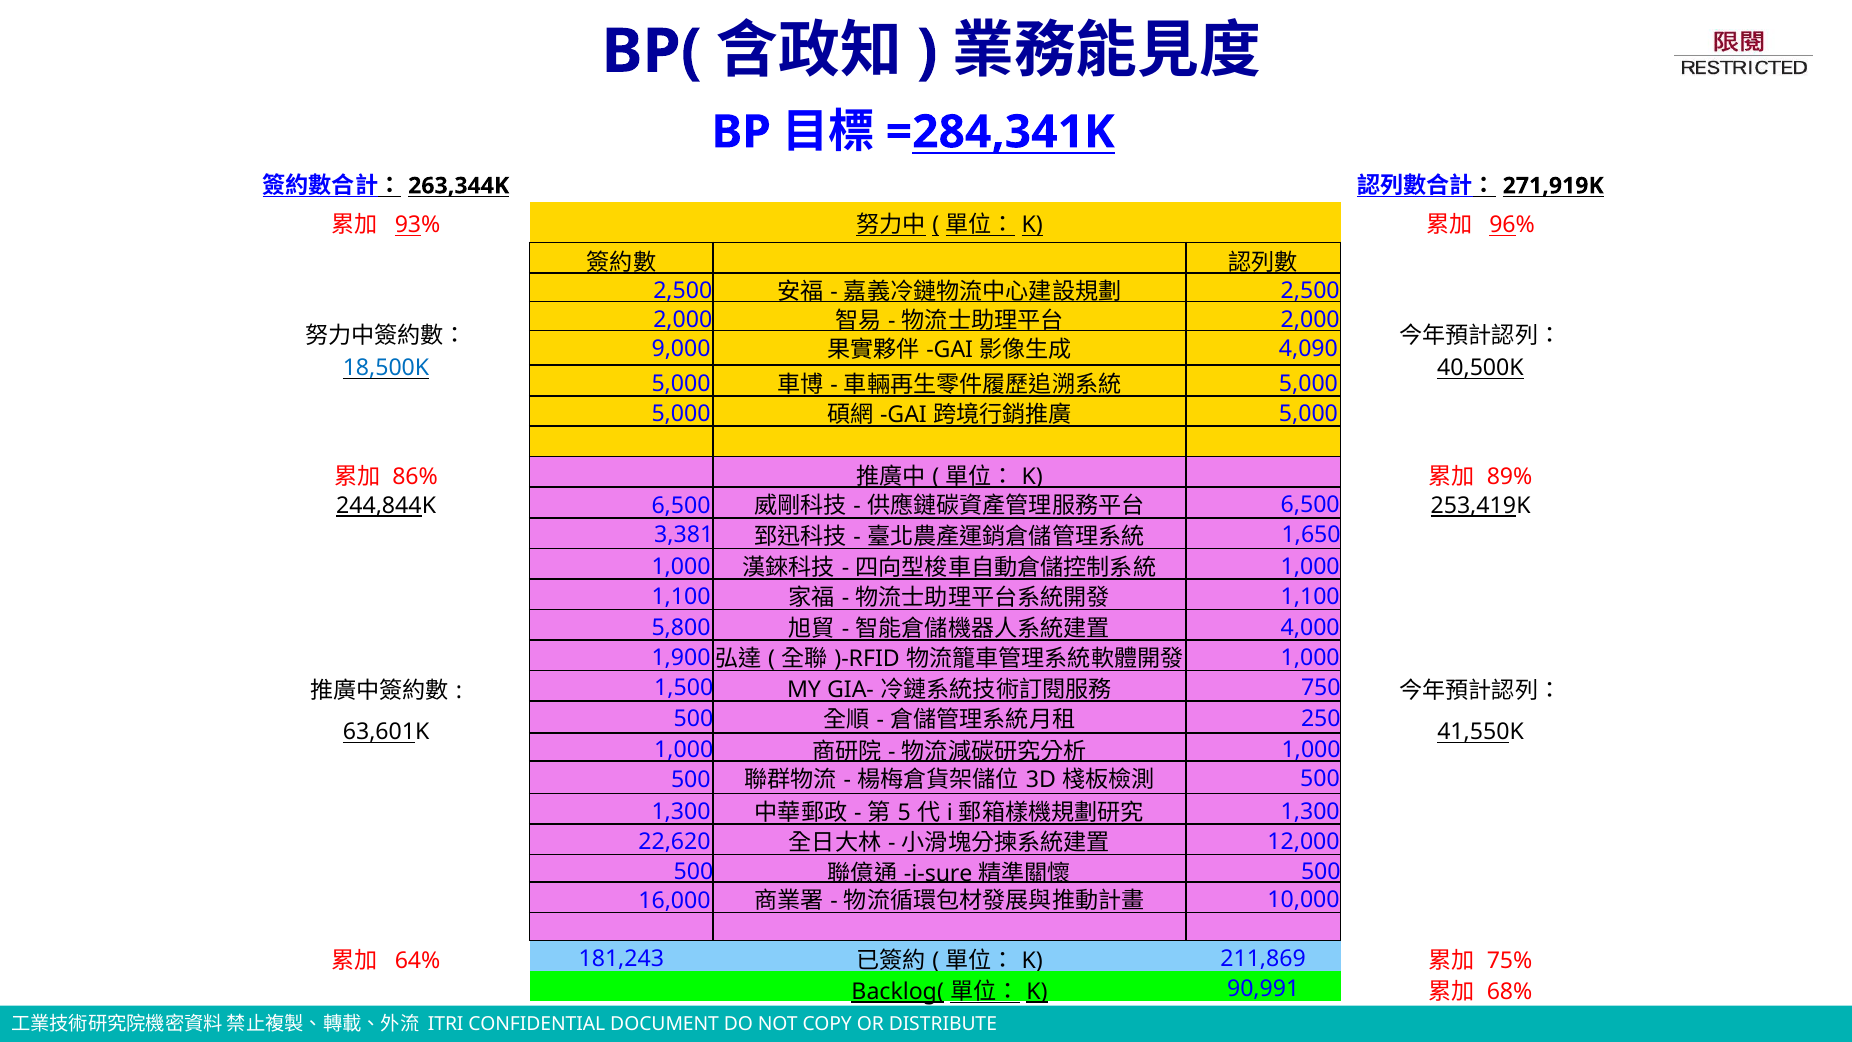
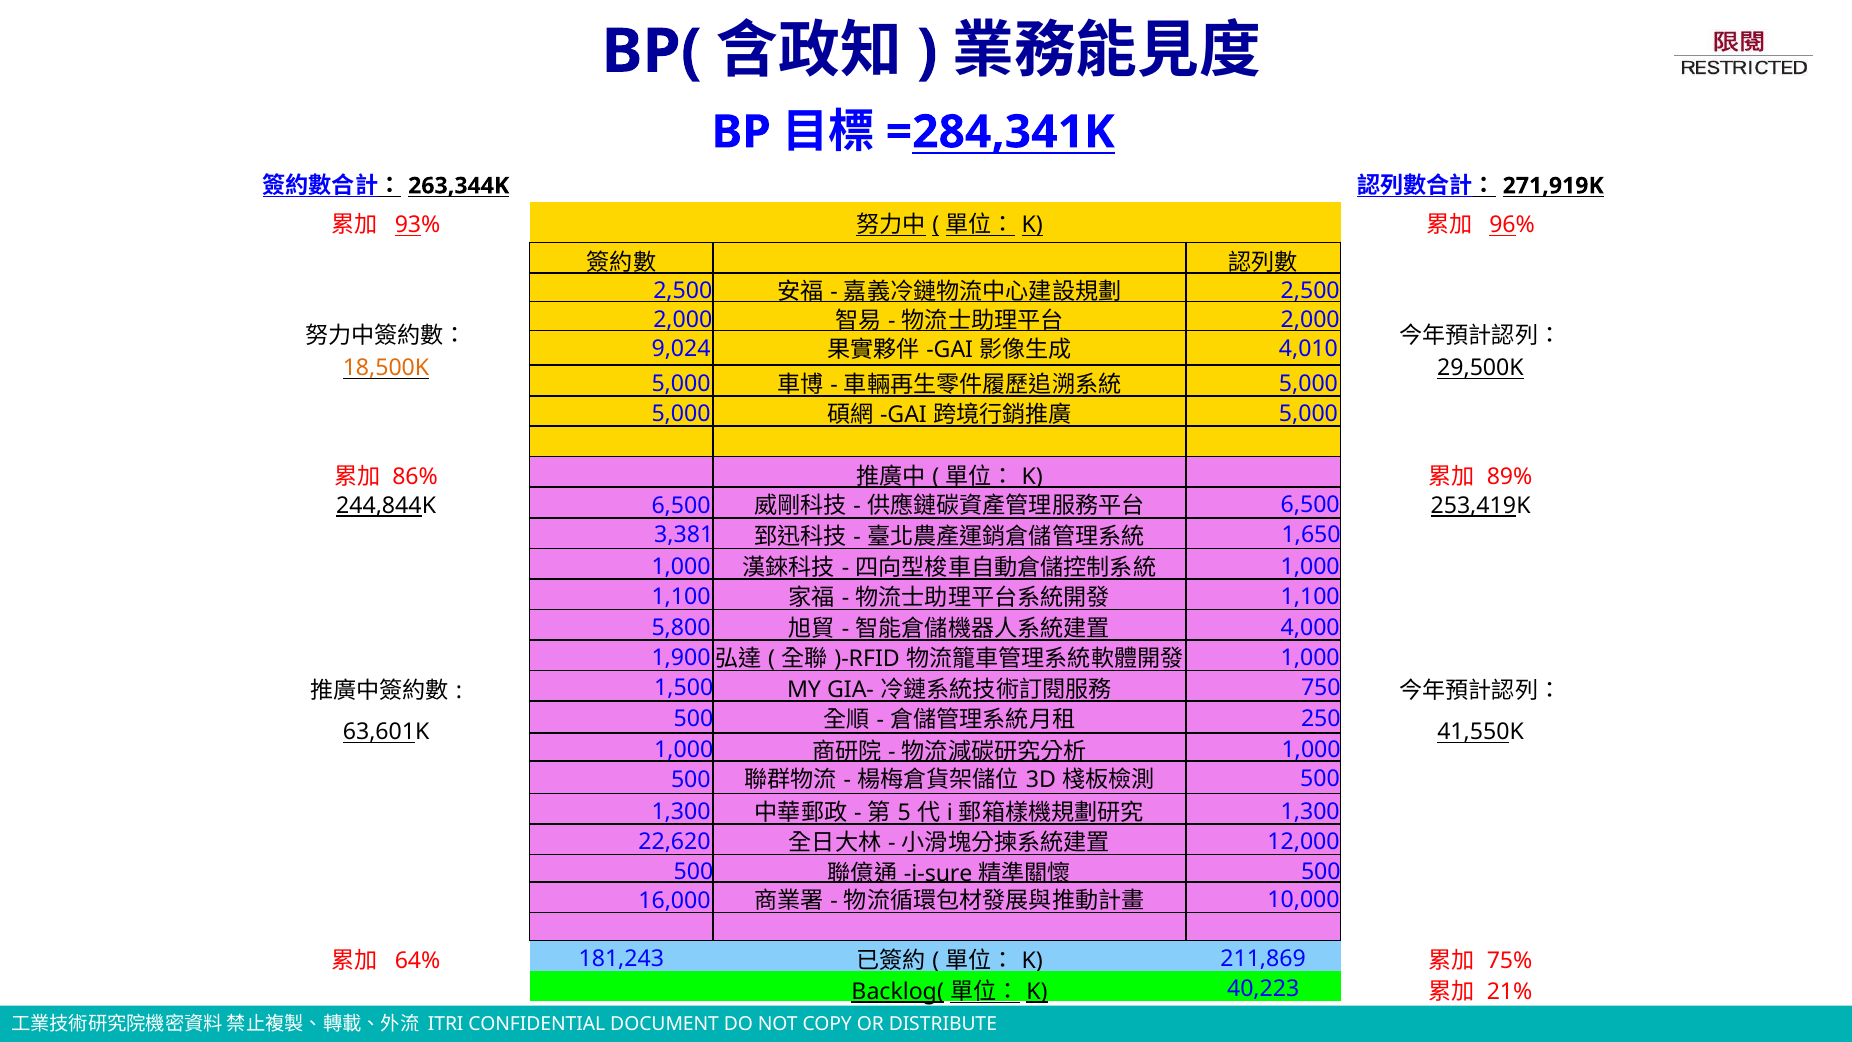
9,000: 9,000 -> 9,024
4,090: 4,090 -> 4,010
18,500K colour: blue -> orange
40,500K: 40,500K -> 29,500K
90,991: 90,991 -> 40,223
68%: 68% -> 21%
